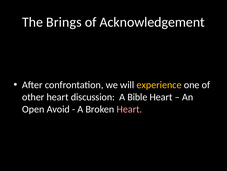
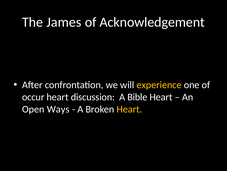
Brings: Brings -> James
other: other -> occur
Avoid: Avoid -> Ways
Heart at (129, 109) colour: pink -> yellow
